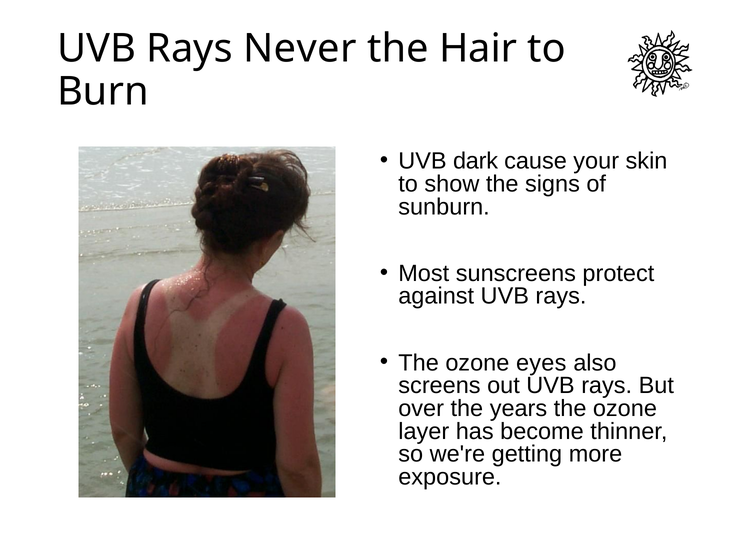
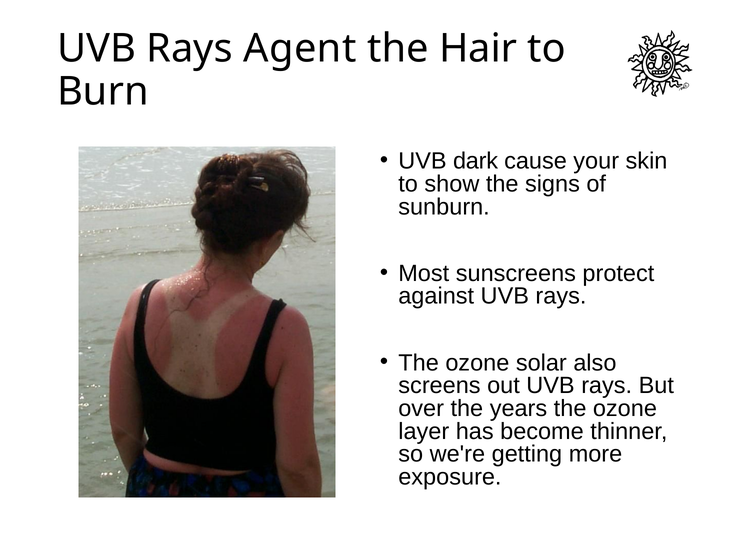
Never: Never -> Agent
eyes: eyes -> solar
